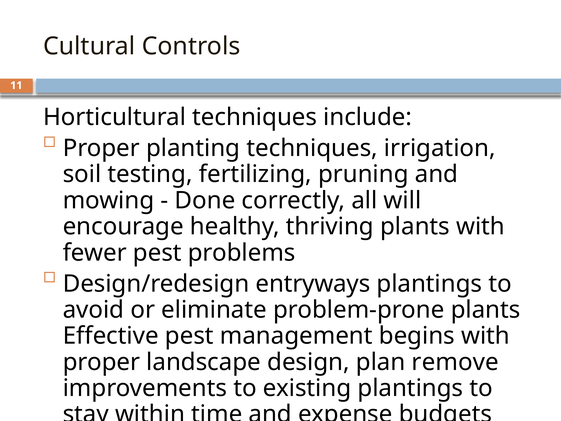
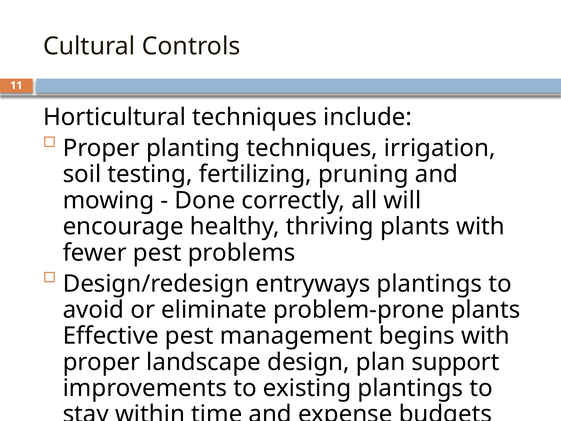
remove: remove -> support
